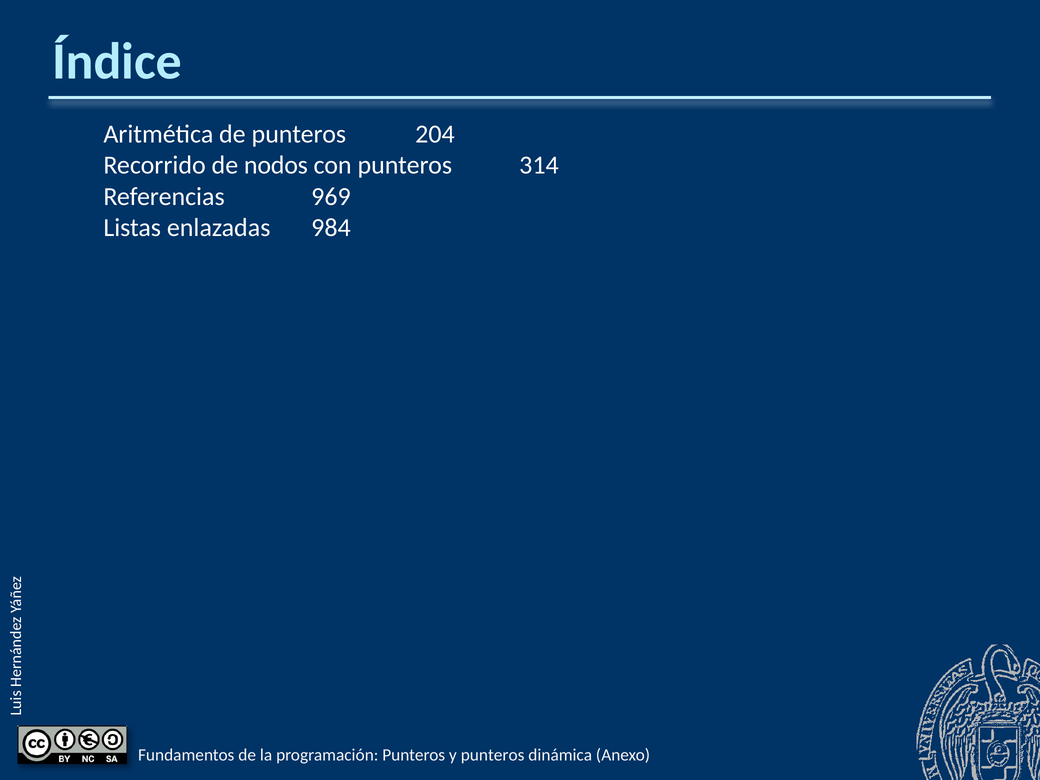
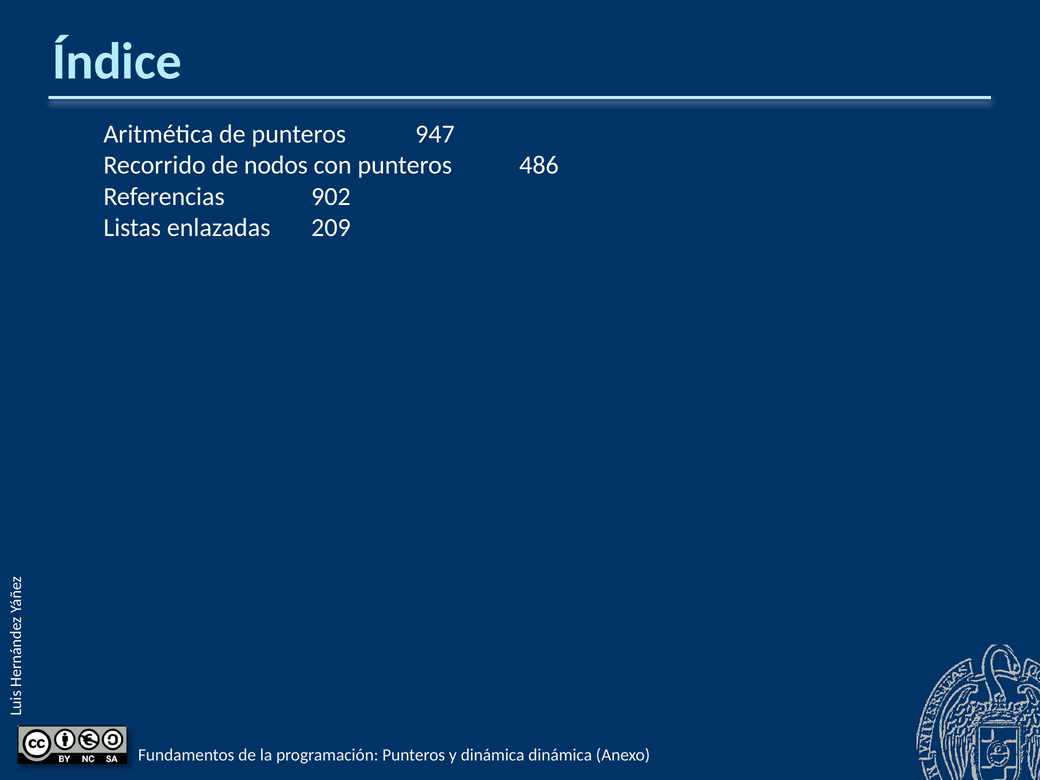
204: 204 -> 947
314: 314 -> 486
969: 969 -> 902
984: 984 -> 209
y punteros: punteros -> dinámica
